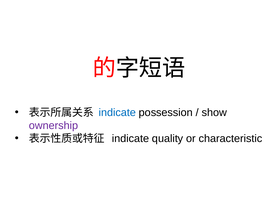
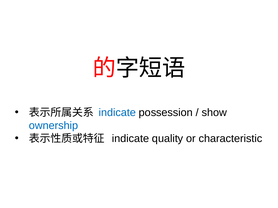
ownership colour: purple -> blue
